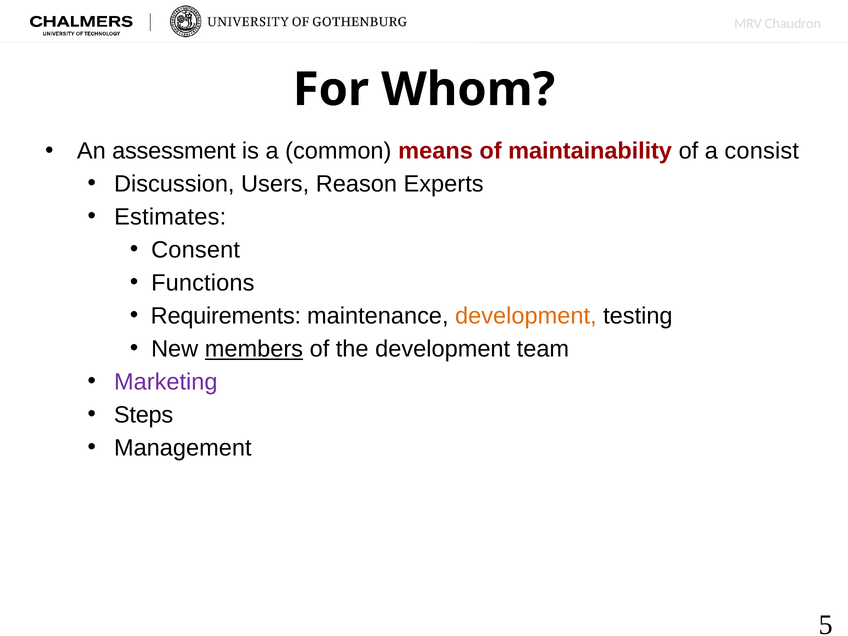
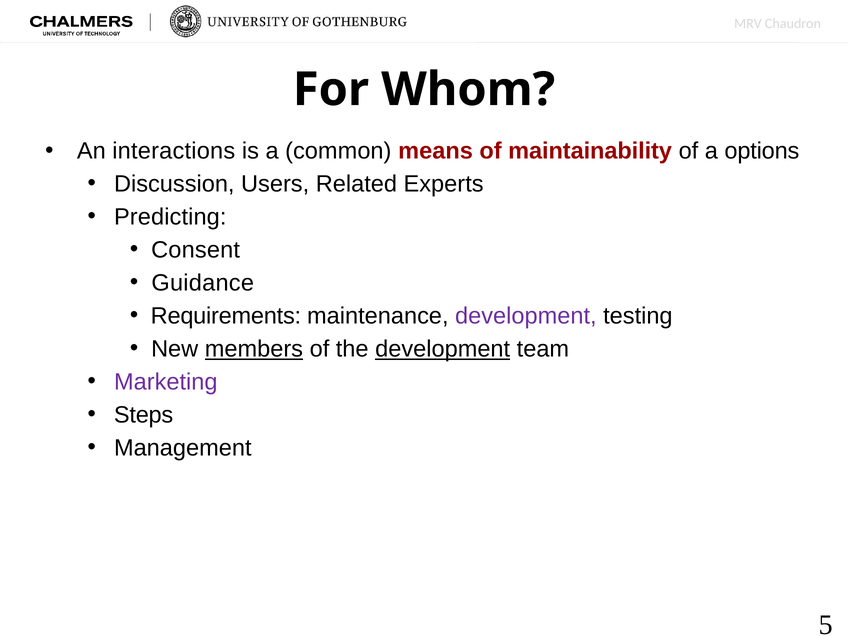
assessment: assessment -> interactions
consist: consist -> options
Reason: Reason -> Related
Estimates: Estimates -> Predicting
Functions: Functions -> Guidance
development at (526, 316) colour: orange -> purple
development at (443, 349) underline: none -> present
